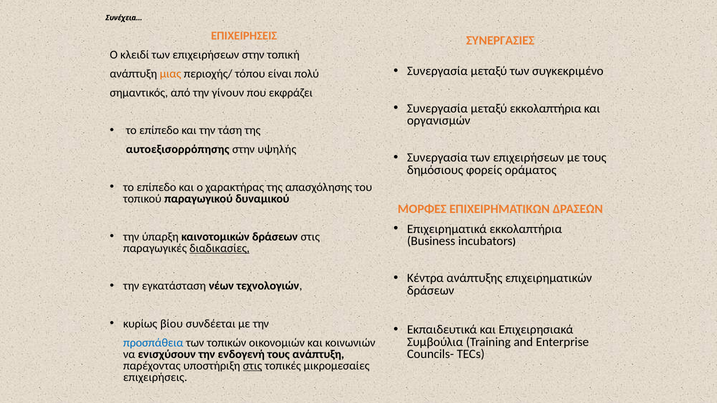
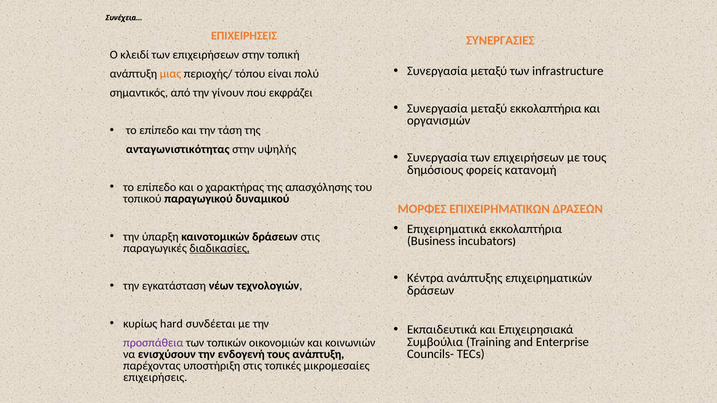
συγκεκριμένο: συγκεκριμένο -> infrastructure
αυτοεξισορρόπησης: αυτοεξισορρόπησης -> ανταγωνιστικότητας
οράματος: οράματος -> κατανομή
βίου: βίου -> hard
προσπάθεια colour: blue -> purple
στις at (252, 366) underline: present -> none
